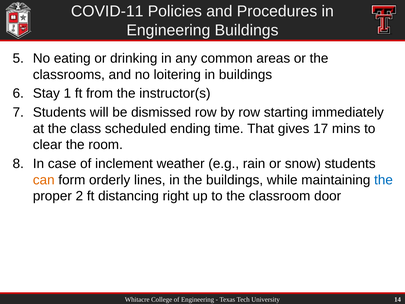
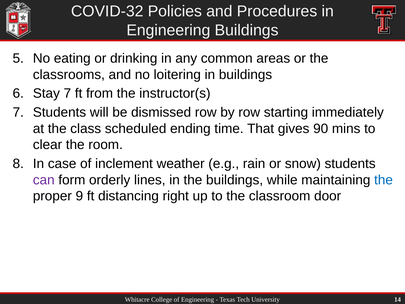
COVID-11: COVID-11 -> COVID-32
Stay 1: 1 -> 7
17: 17 -> 90
can colour: orange -> purple
2: 2 -> 9
